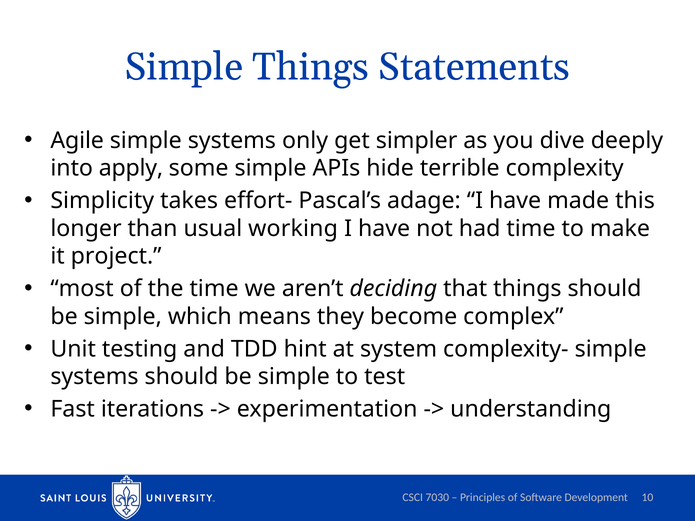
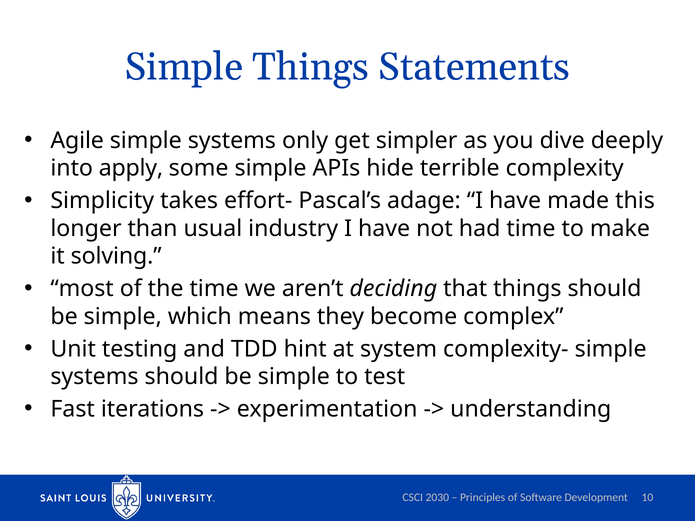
working: working -> industry
project: project -> solving
7030: 7030 -> 2030
